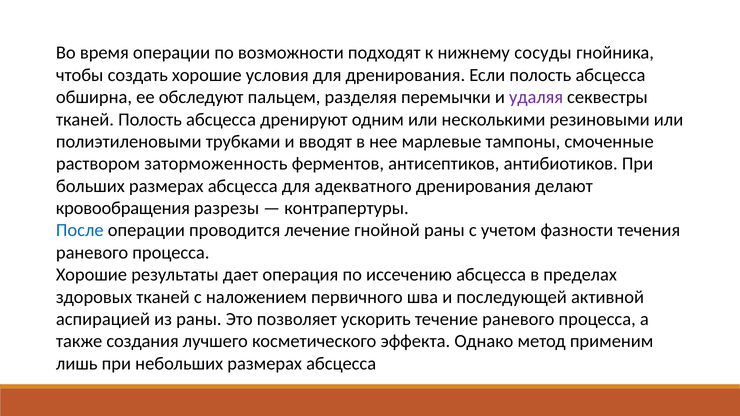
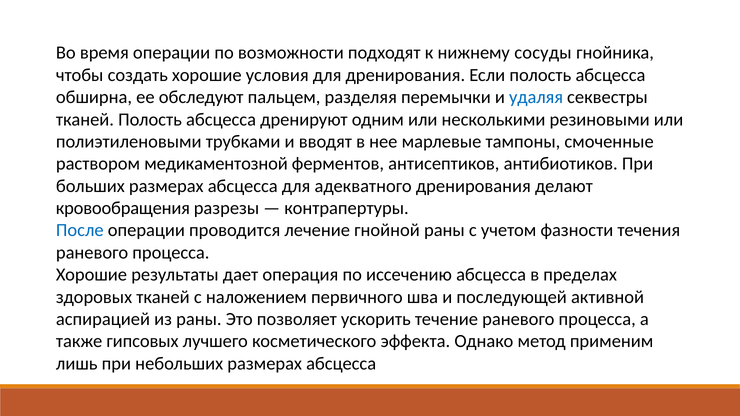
удаляя colour: purple -> blue
заторможенность: заторможенность -> медикаментозной
создания: создания -> гипсовых
